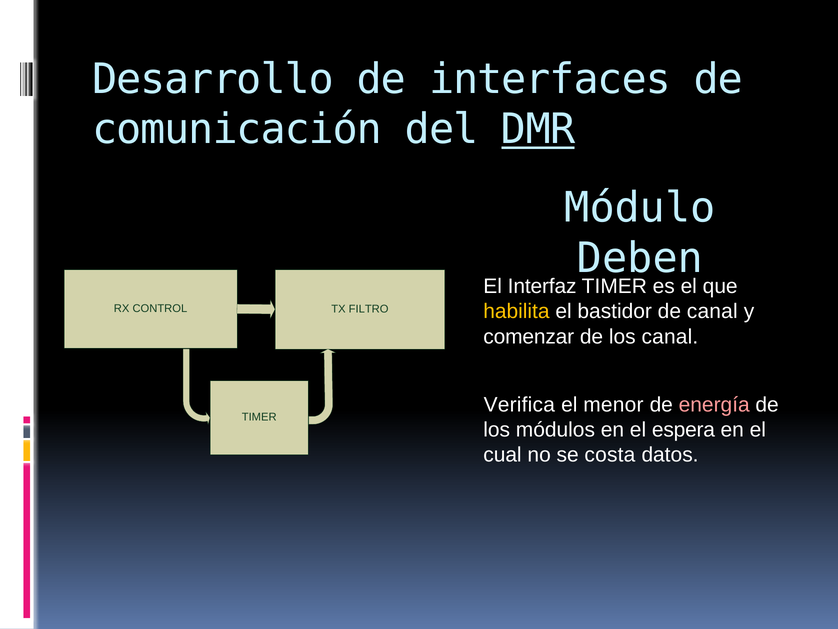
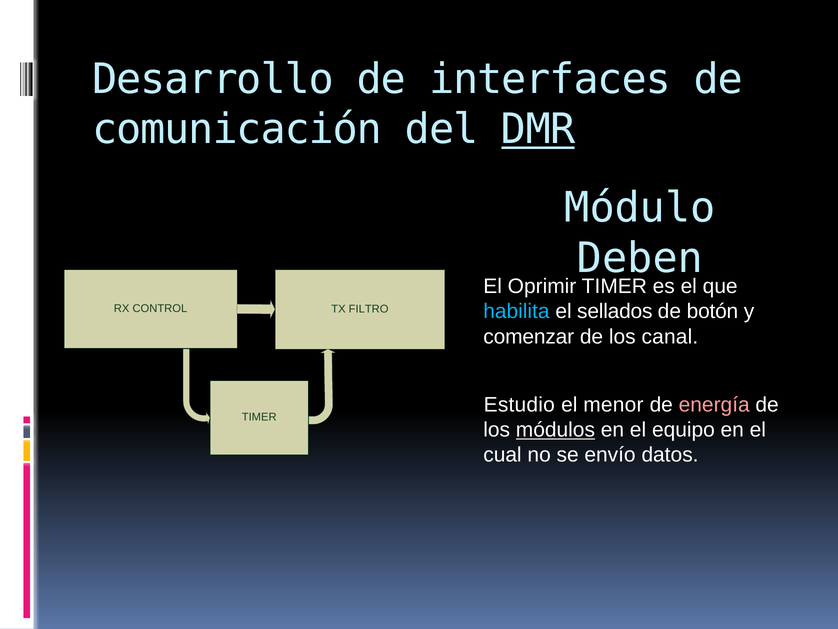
Interfaz: Interfaz -> Oprimir
habilita colour: yellow -> light blue
bastidor: bastidor -> sellados
de canal: canal -> botón
Verifica: Verifica -> Estudio
módulos underline: none -> present
espera: espera -> equipo
costa: costa -> envío
